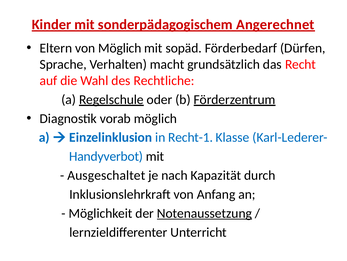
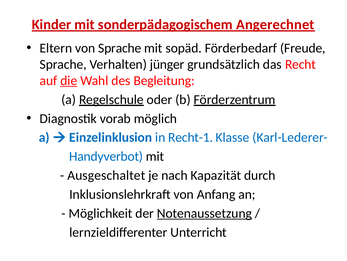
von Möglich: Möglich -> Sprache
Dürfen: Dürfen -> Freude
macht: macht -> jünger
die underline: none -> present
Rechtliche: Rechtliche -> Begleitung
